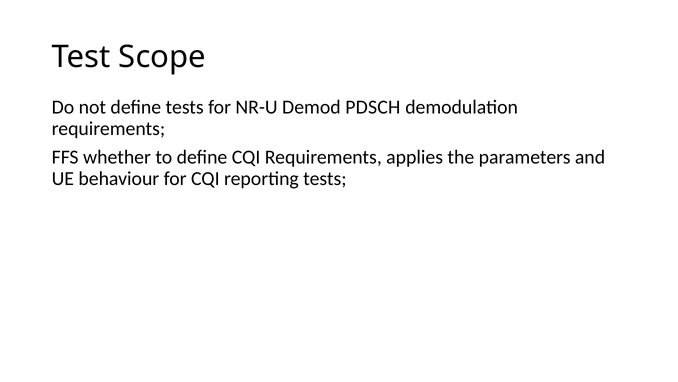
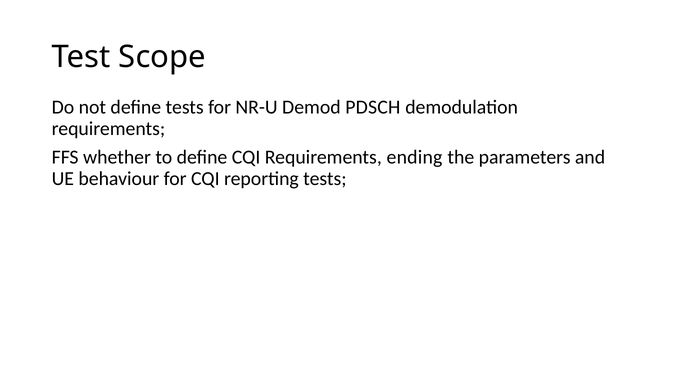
applies: applies -> ending
